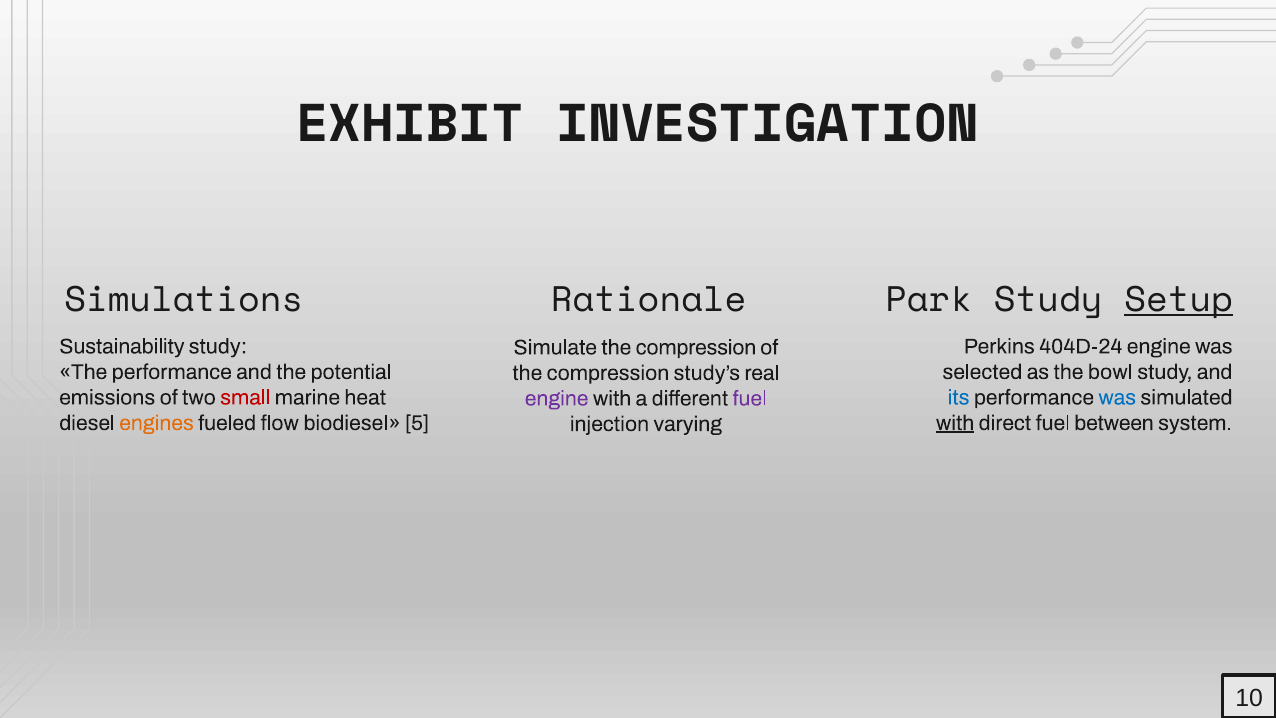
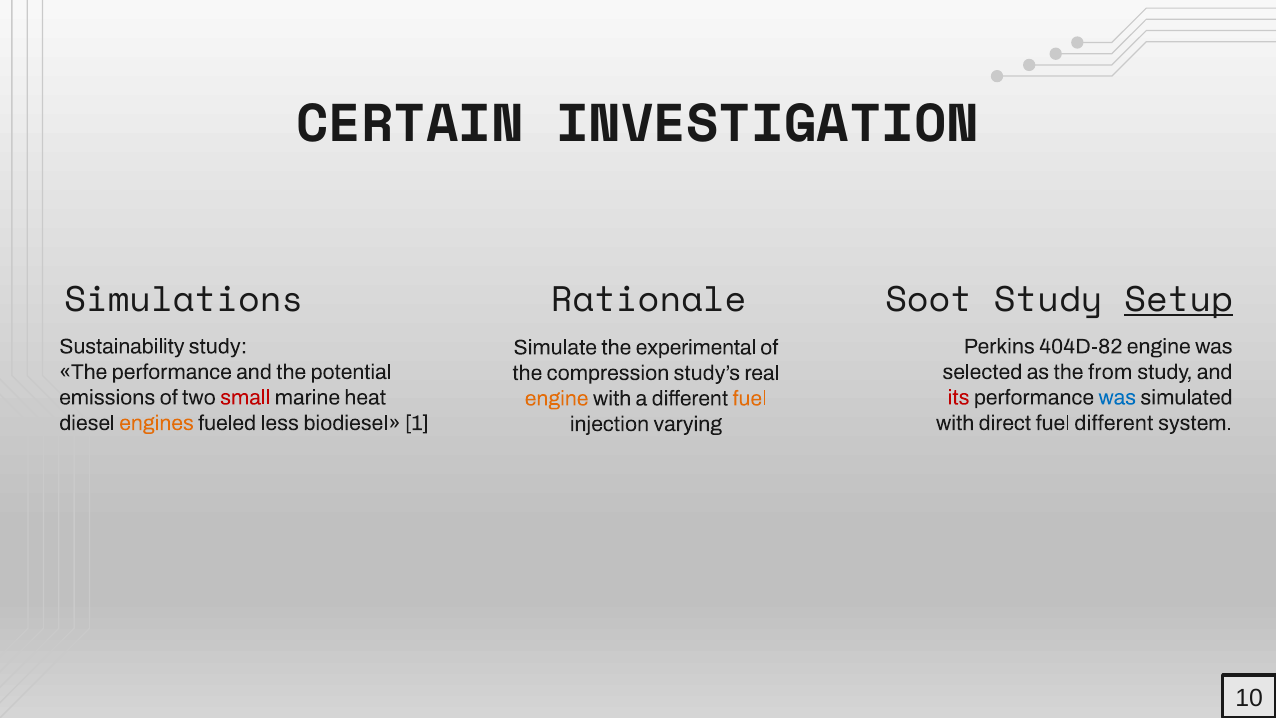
EXHIBIT: EXHIBIT -> CERTAIN
Park: Park -> Soot
404D-24: 404D-24 -> 404D-82
Simulate the compression: compression -> experimental
bowl: bowl -> from
its colour: blue -> red
engine at (557, 398) colour: purple -> orange
fuel at (750, 398) colour: purple -> orange
flow: flow -> less
5: 5 -> 1
with at (955, 423) underline: present -> none
fuel between: between -> different
